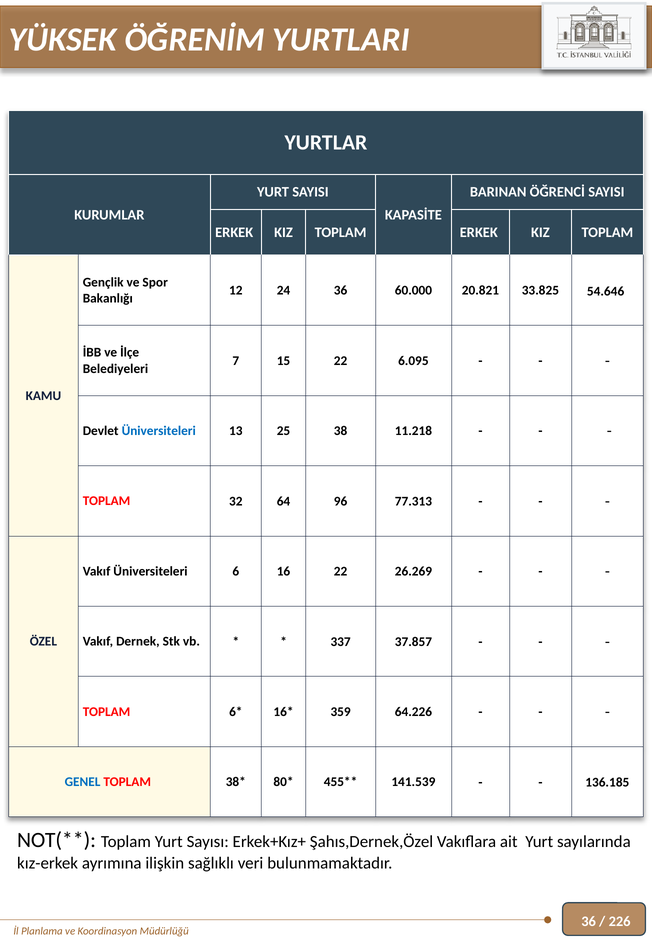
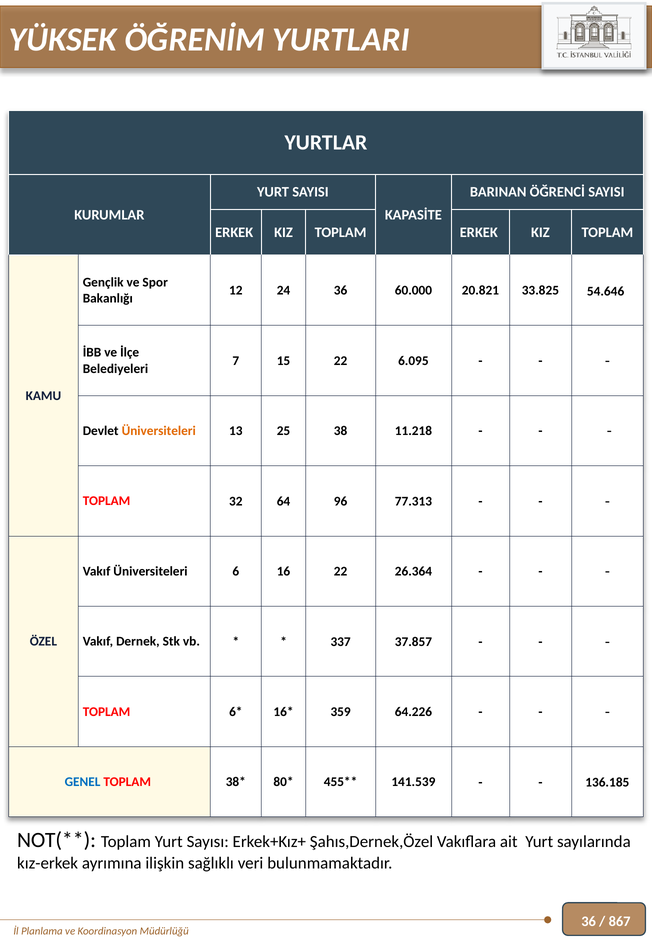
Üniversiteleri at (159, 431) colour: blue -> orange
26.269: 26.269 -> 26.364
226: 226 -> 867
